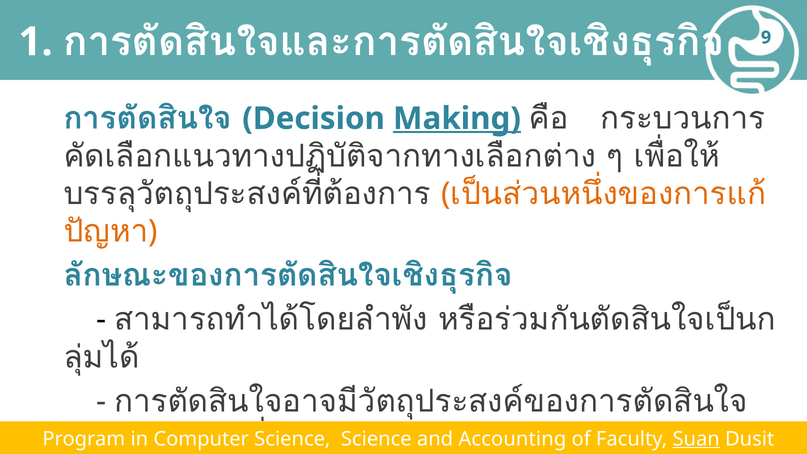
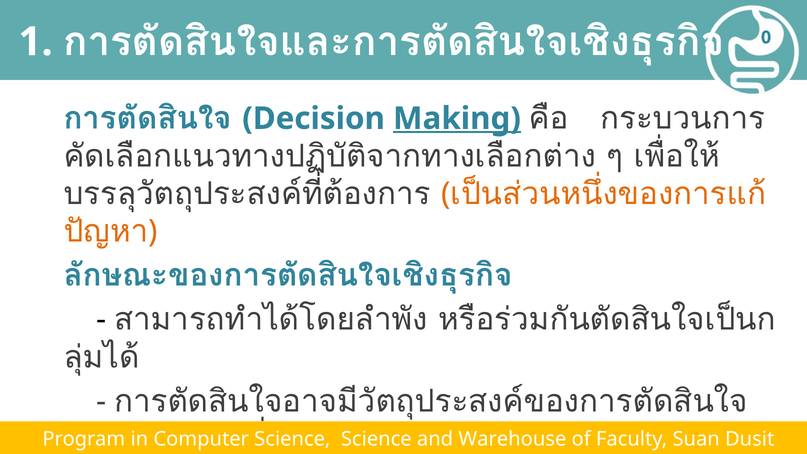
9: 9 -> 0
Accounting: Accounting -> Warehouse
Suan underline: present -> none
